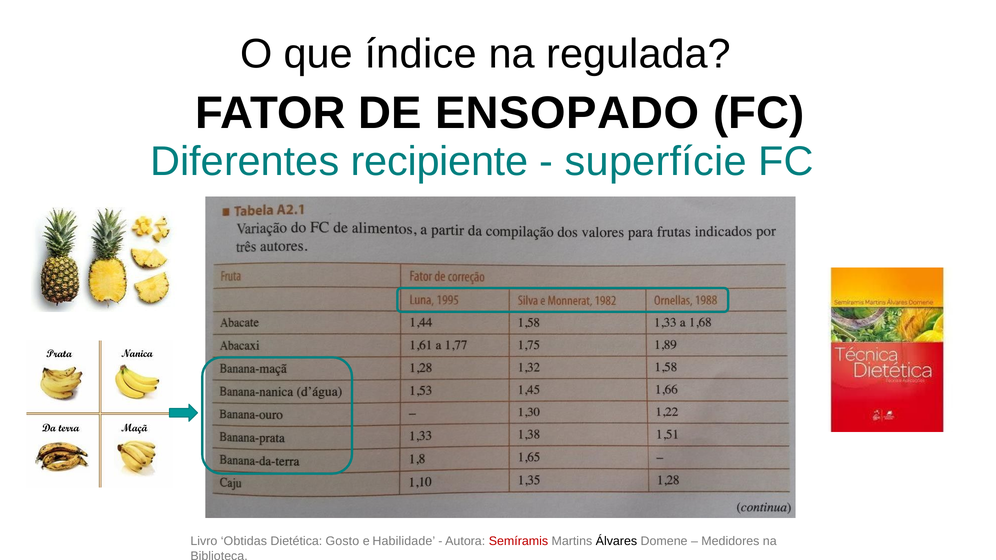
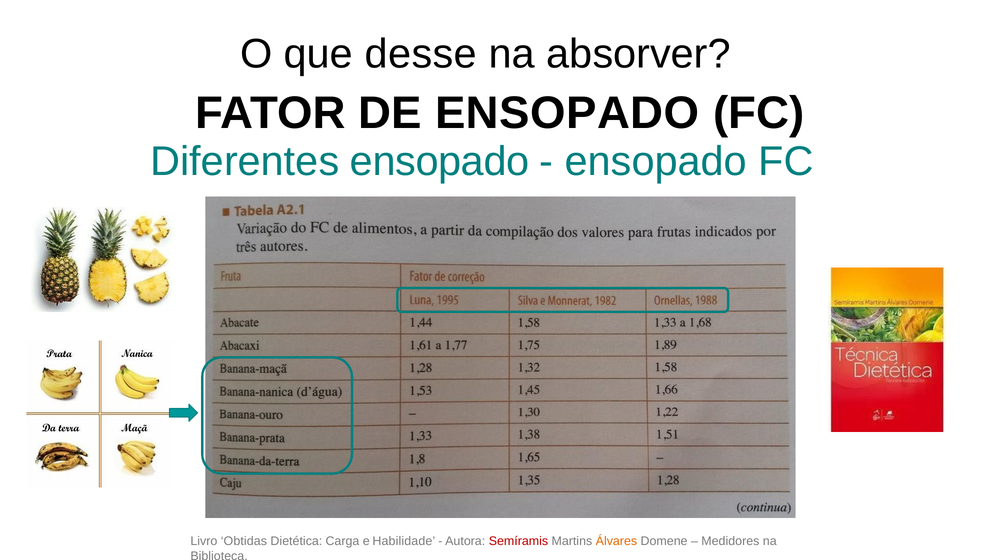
índice: índice -> desse
regulada: regulada -> absorver
Diferentes recipiente: recipiente -> ensopado
superfície at (656, 162): superfície -> ensopado
Gosto: Gosto -> Carga
Álvares colour: black -> orange
